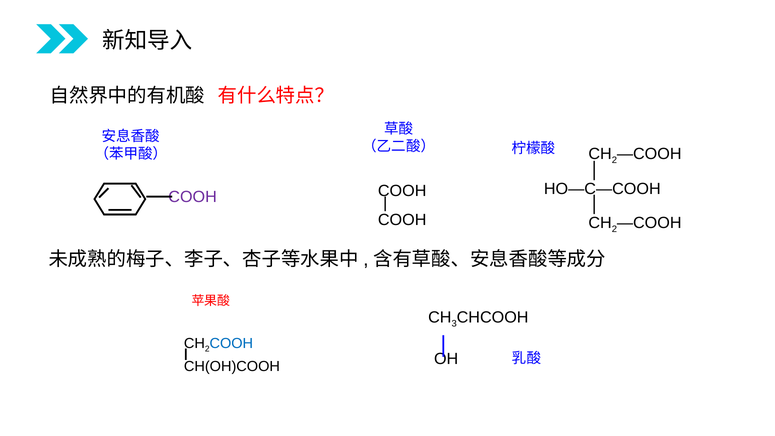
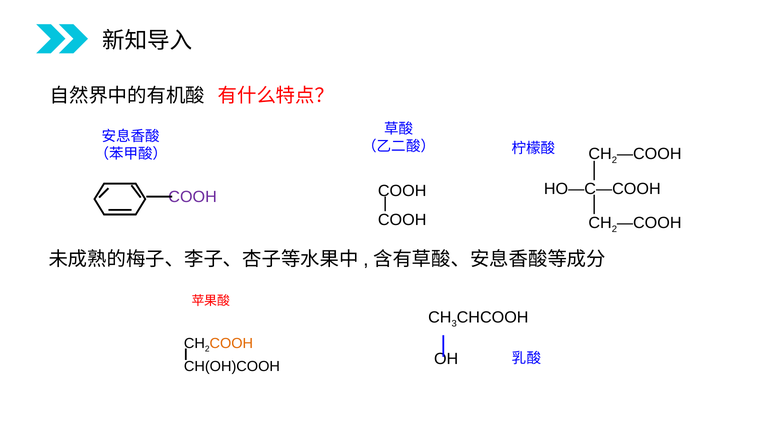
COOH at (231, 343) colour: blue -> orange
